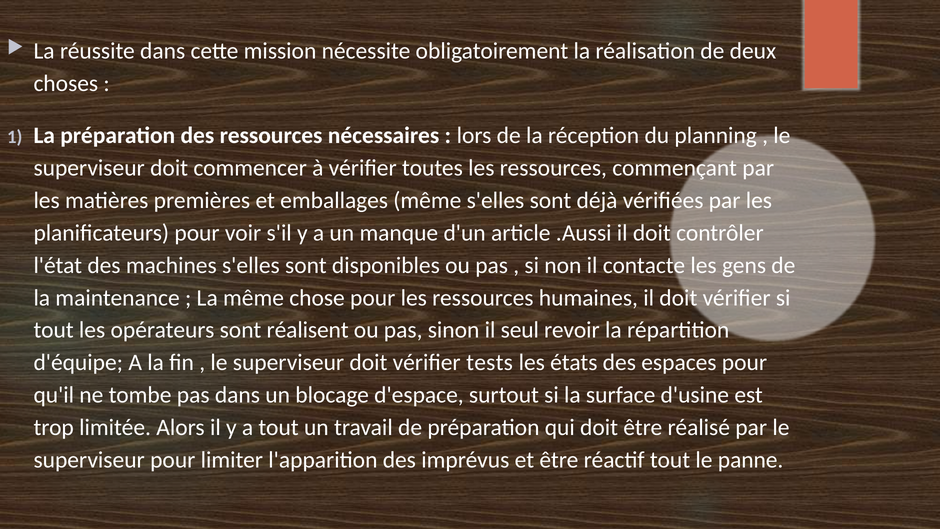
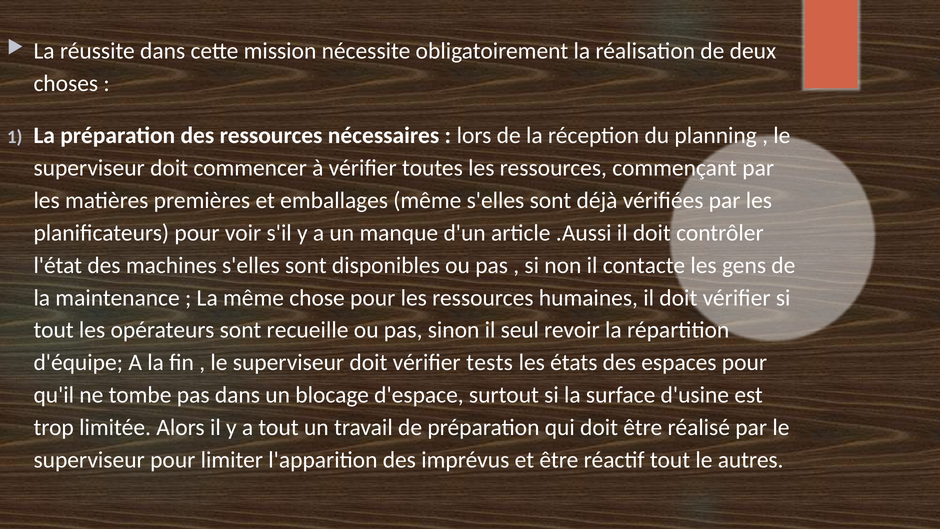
réalisent: réalisent -> recueille
panne: panne -> autres
